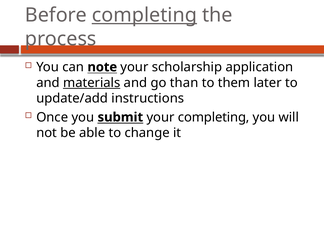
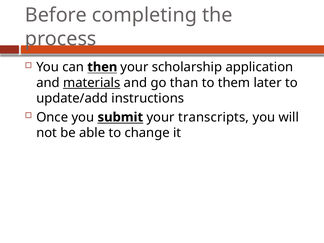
completing at (144, 15) underline: present -> none
note: note -> then
your completing: completing -> transcripts
